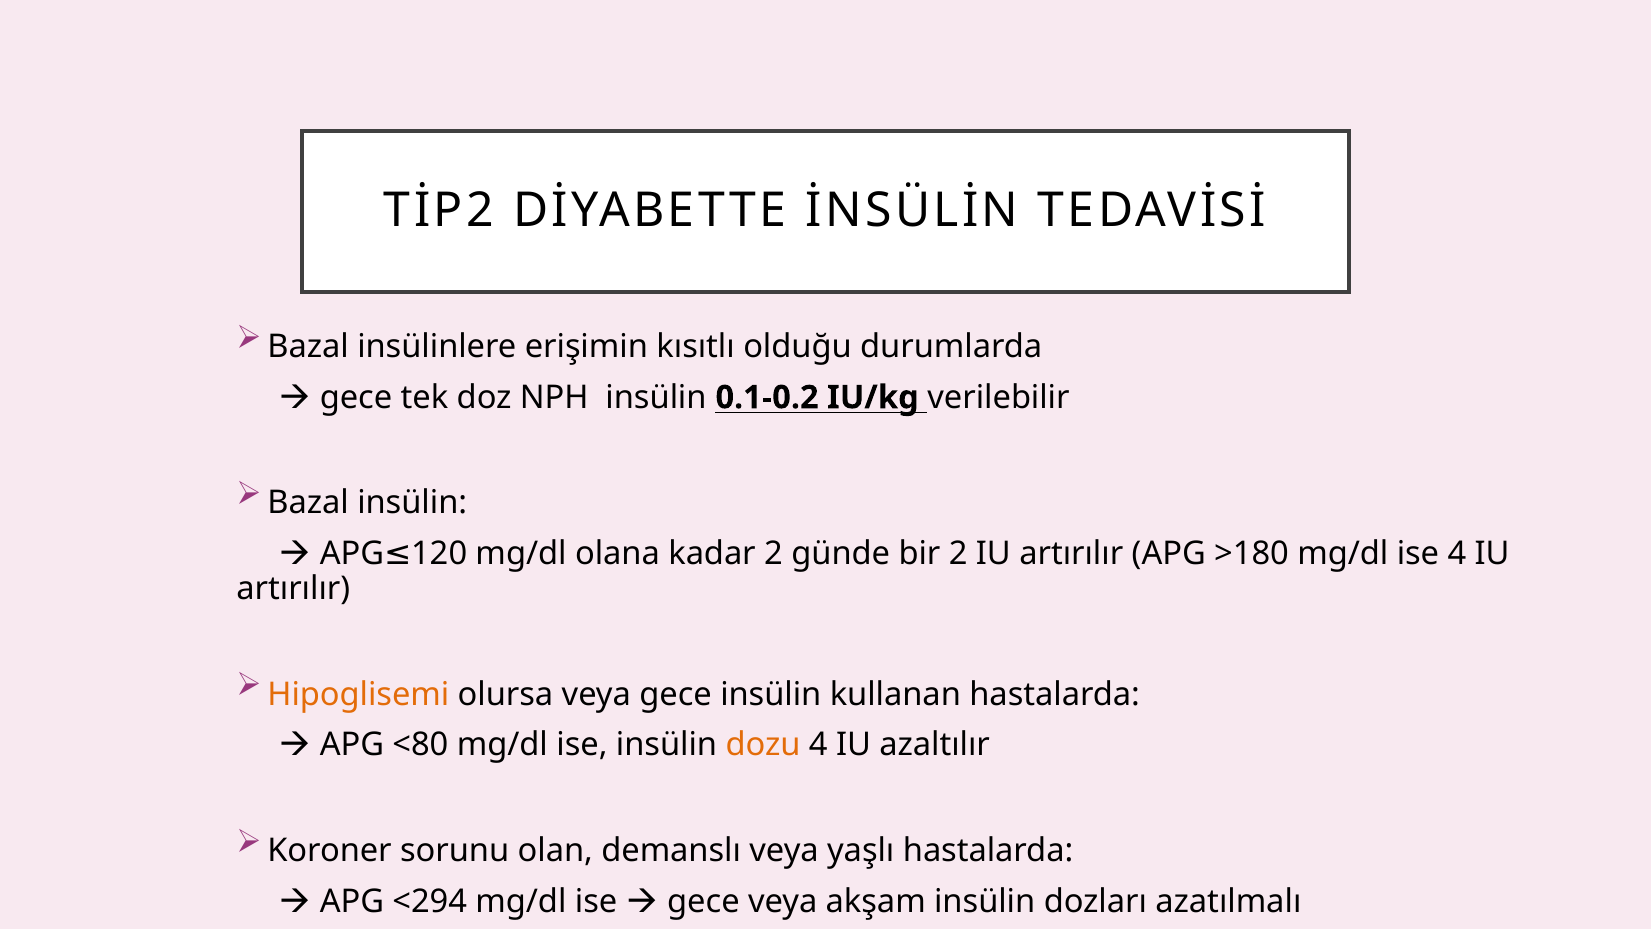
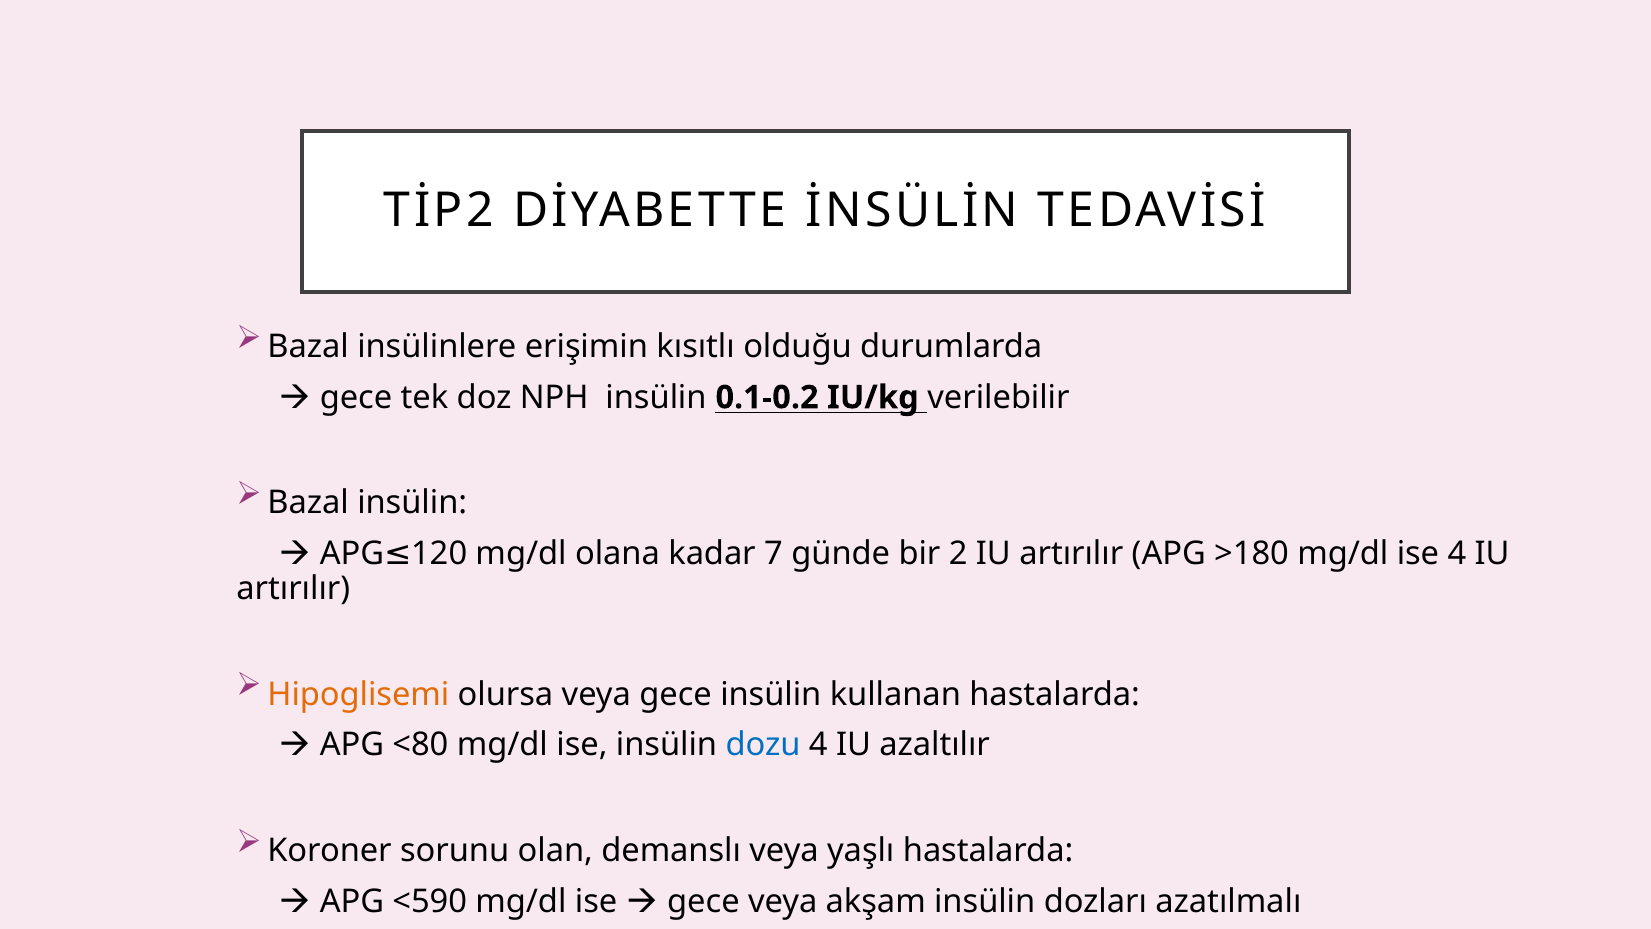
kadar 2: 2 -> 7
dozu colour: orange -> blue
<294: <294 -> <590
